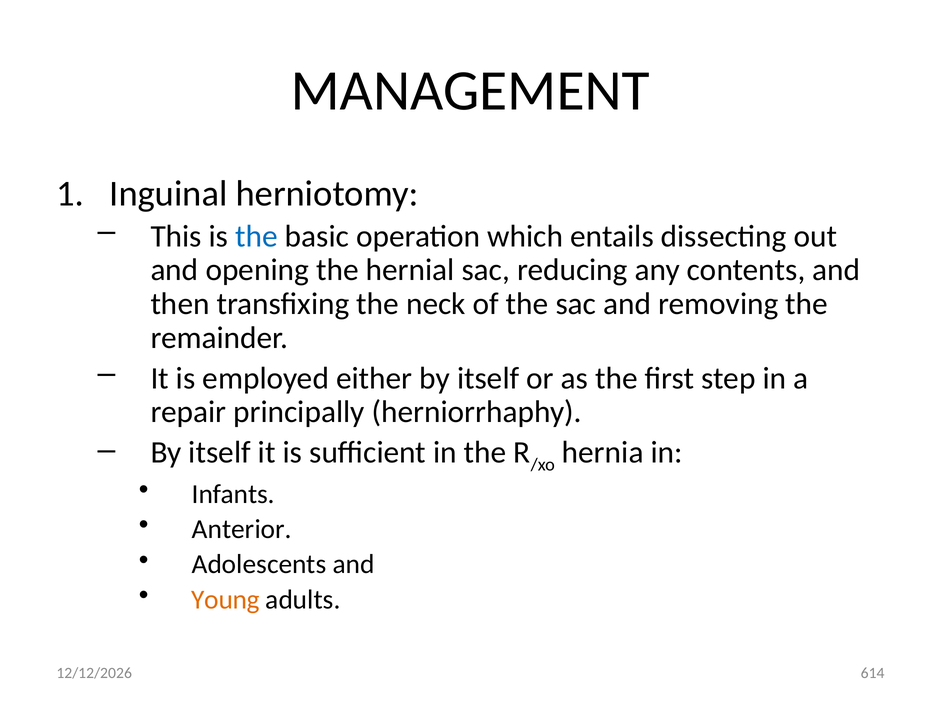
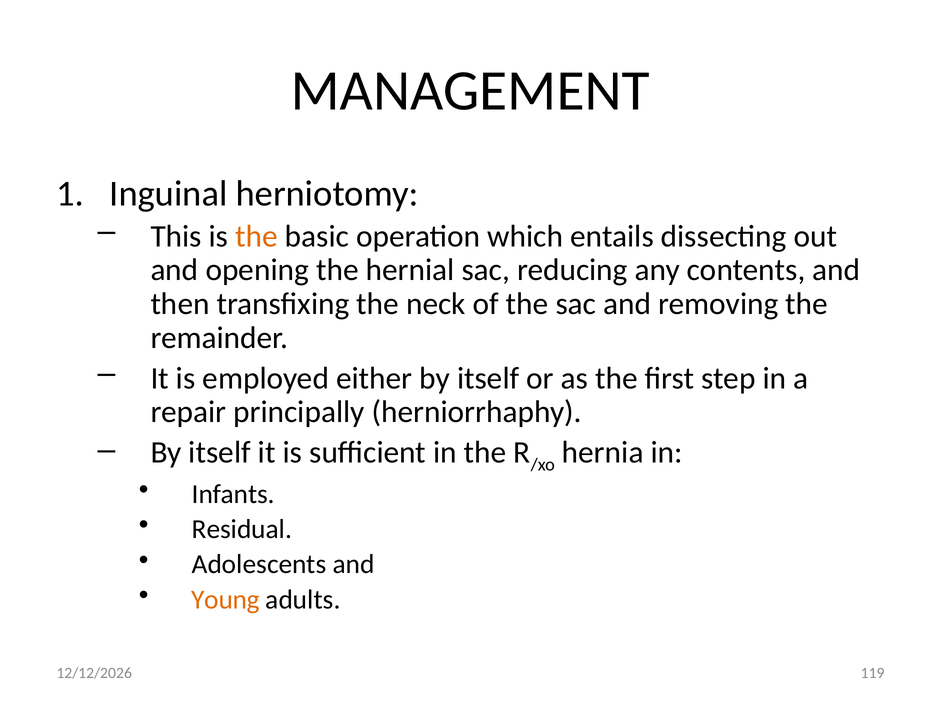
the at (257, 237) colour: blue -> orange
Anterior: Anterior -> Residual
614: 614 -> 119
